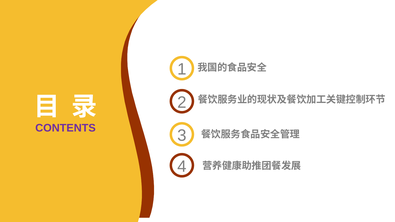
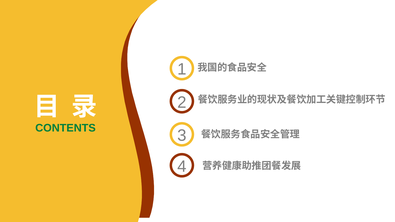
CONTENTS colour: purple -> green
